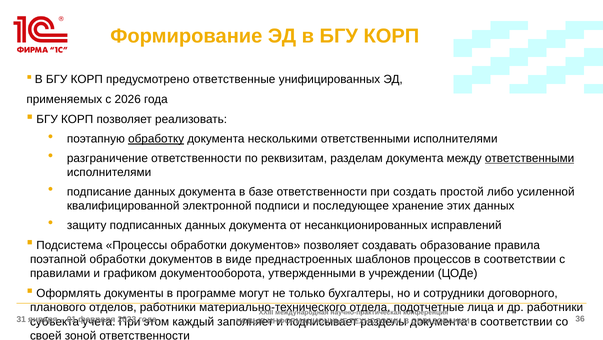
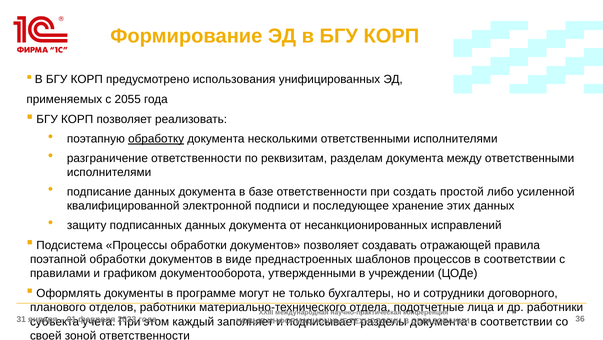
ответственные: ответственные -> использования
2026: 2026 -> 2055
ответственными at (530, 158) underline: present -> none
образование: образование -> отражающей
